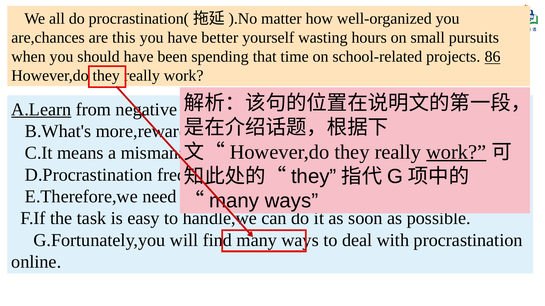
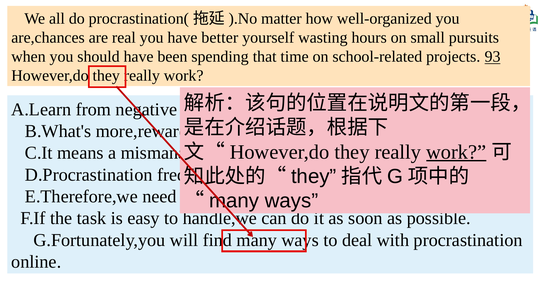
this: this -> real
86: 86 -> 93
A.Learn underline: present -> none
